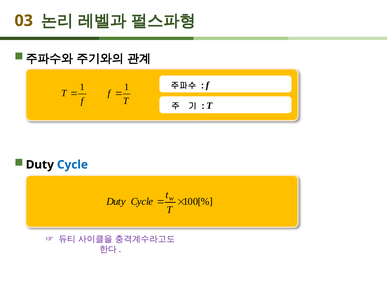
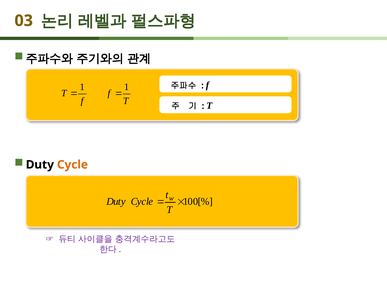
Cycle at (72, 165) colour: blue -> orange
